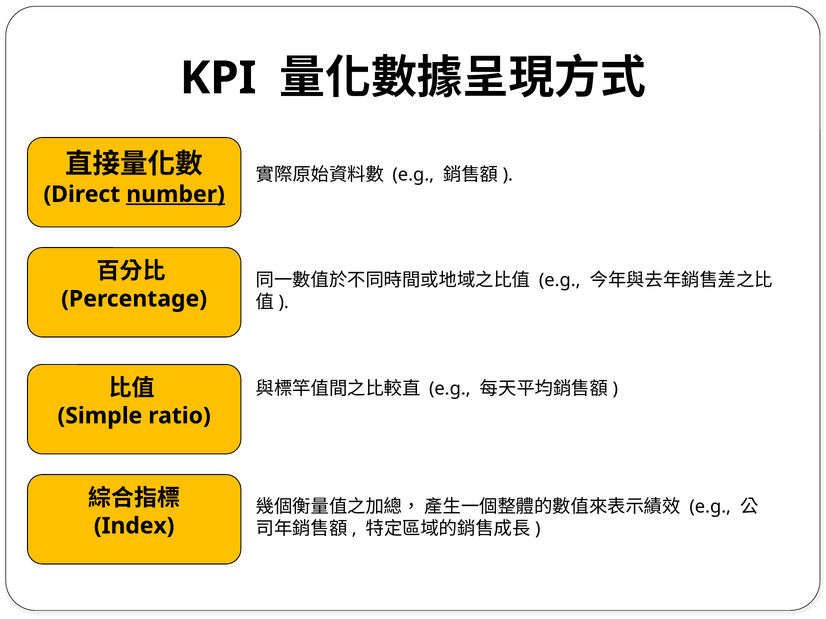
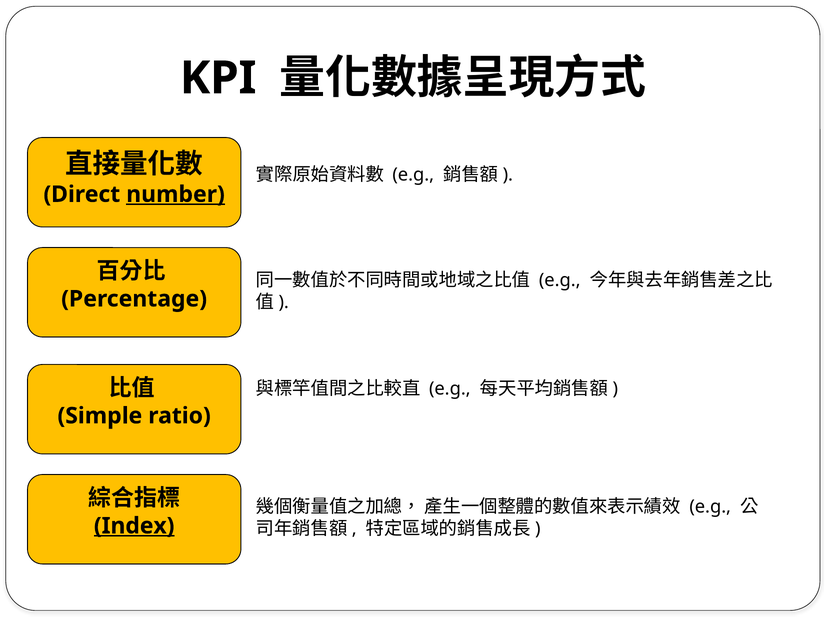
Index underline: none -> present
